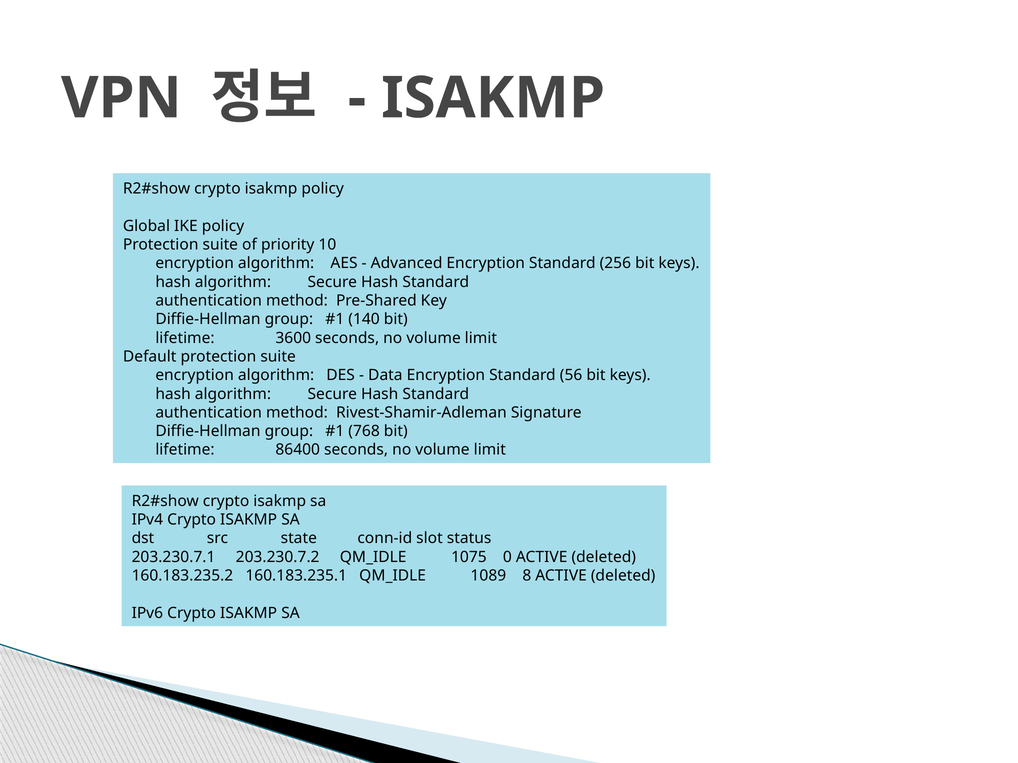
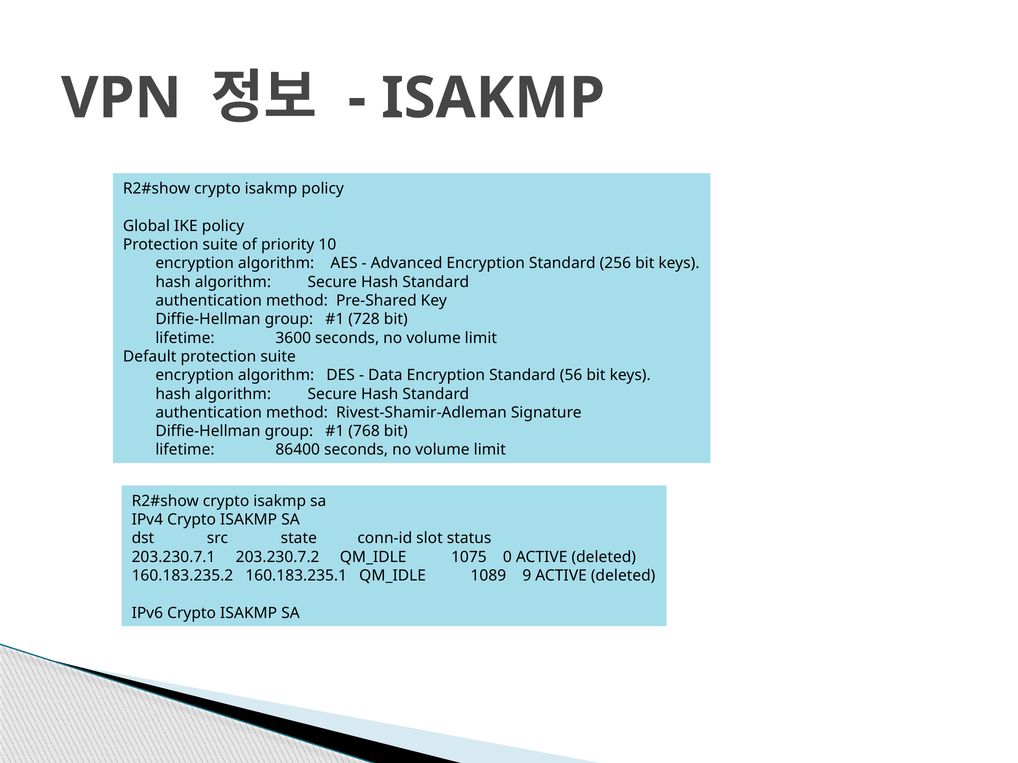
140: 140 -> 728
8: 8 -> 9
